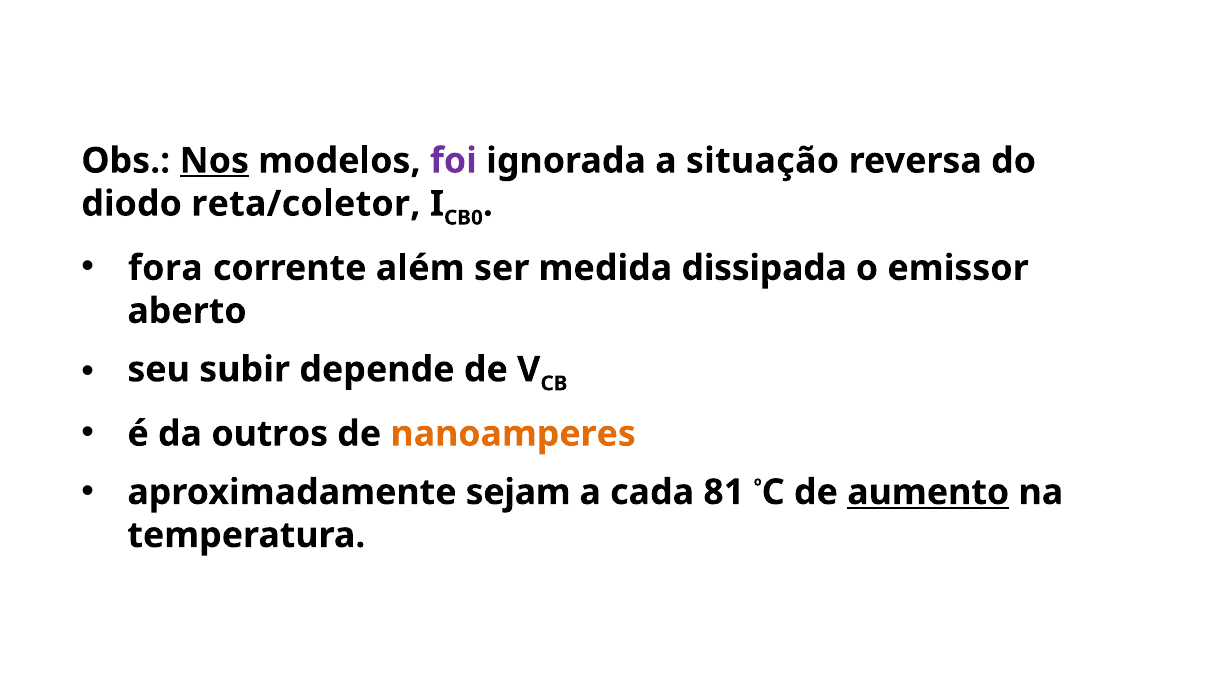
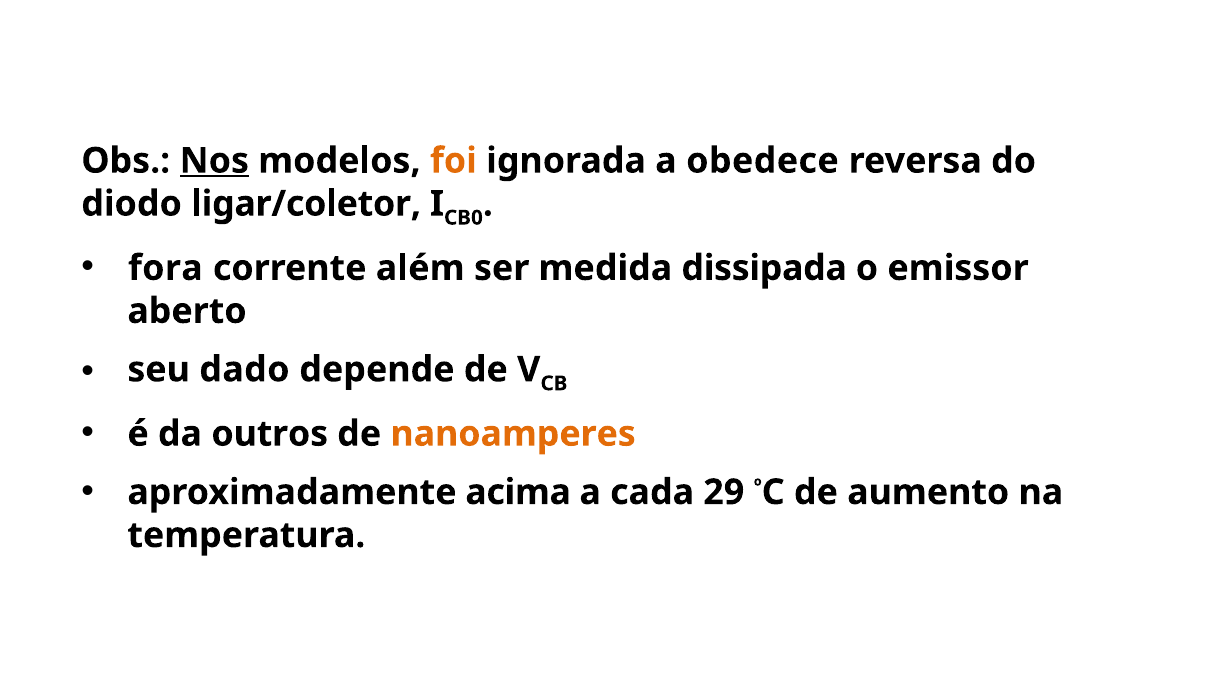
foi colour: purple -> orange
situação: situação -> obedece
reta/coletor: reta/coletor -> ligar/coletor
subir: subir -> dado
sejam: sejam -> acima
81: 81 -> 29
aumento underline: present -> none
